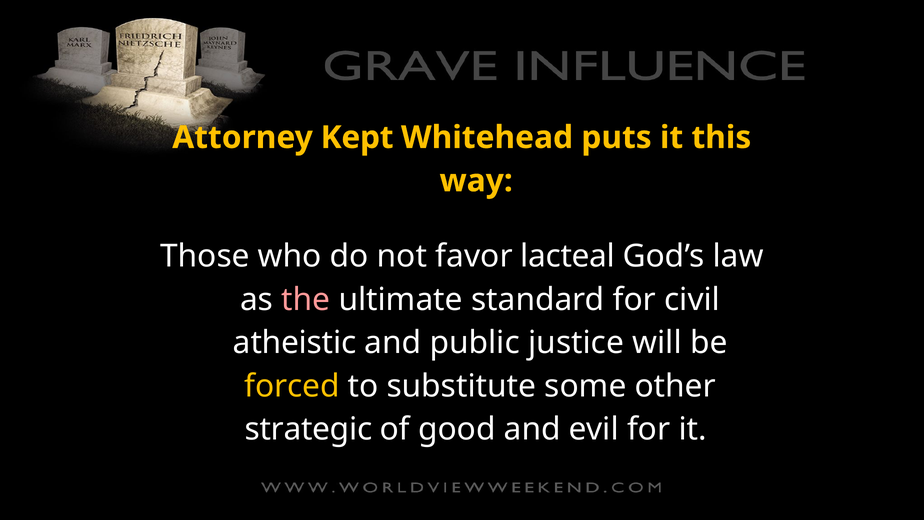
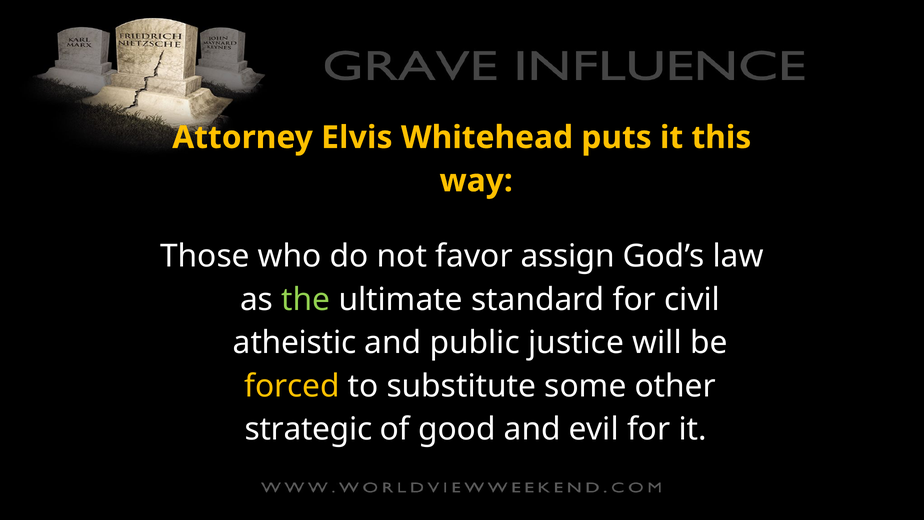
Kept: Kept -> Elvis
lacteal: lacteal -> assign
the colour: pink -> light green
